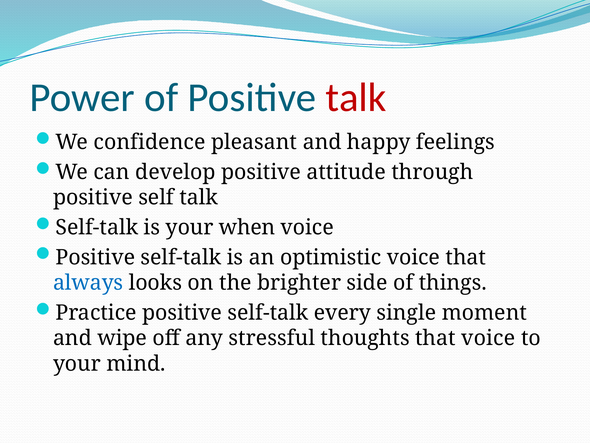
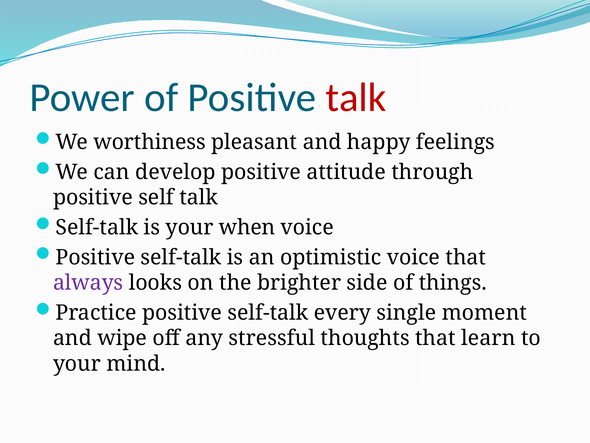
confidence: confidence -> worthiness
always colour: blue -> purple
that voice: voice -> learn
